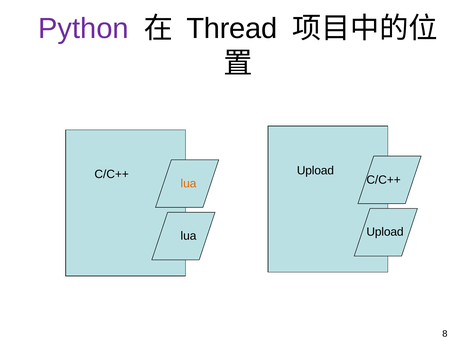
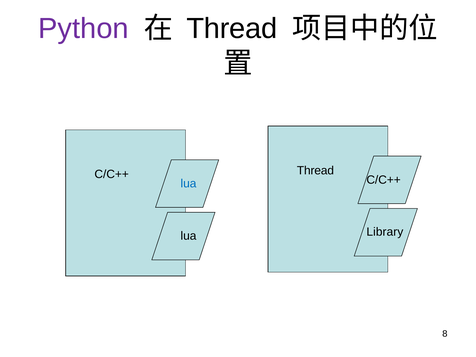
Upload at (315, 171): Upload -> Thread
lua at (188, 184) colour: orange -> blue
Upload at (385, 232): Upload -> Library
